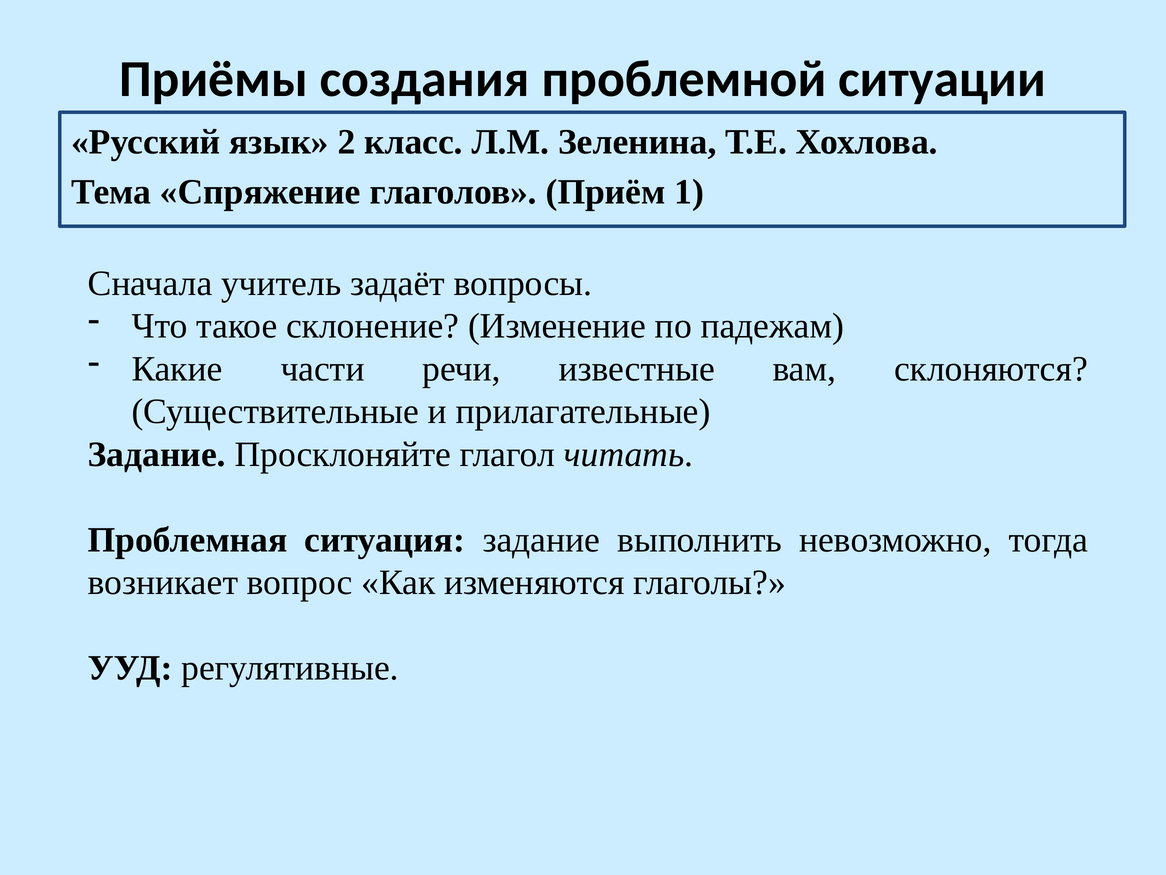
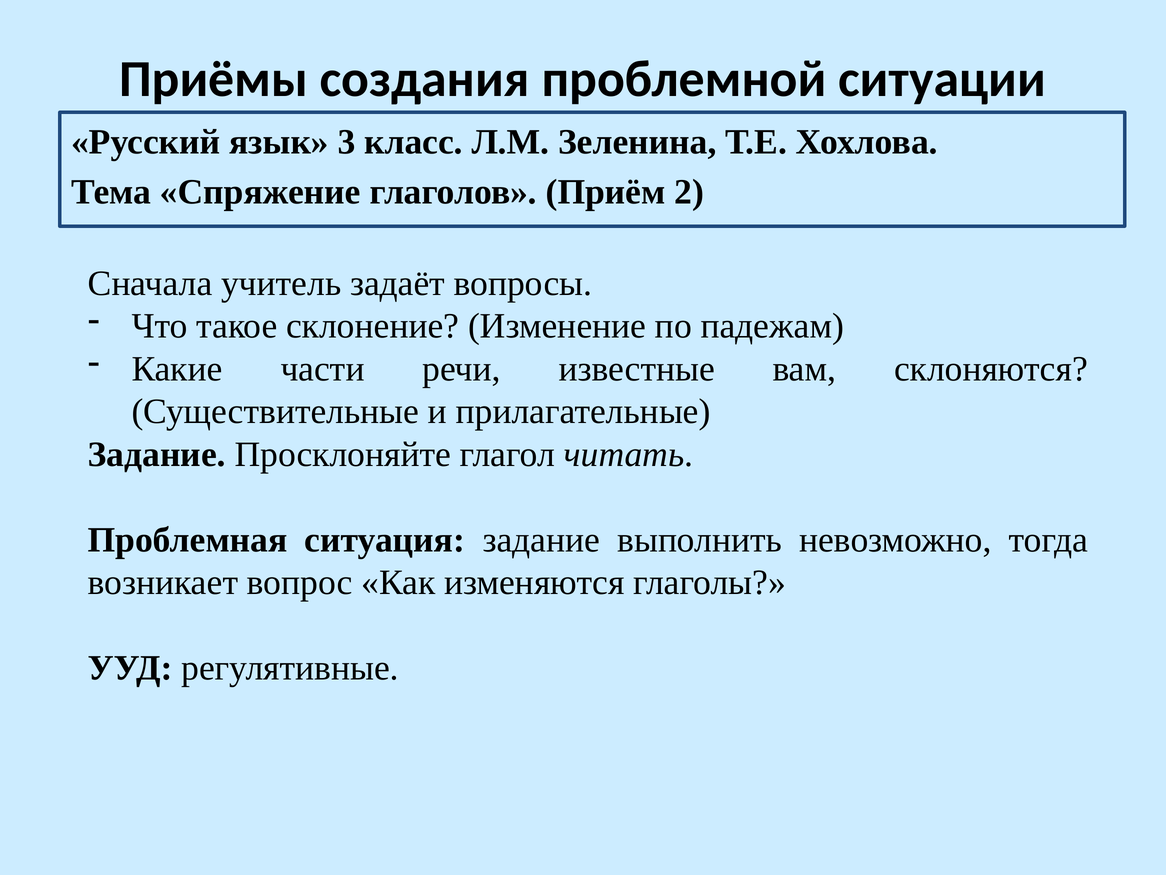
2: 2 -> 3
1: 1 -> 2
